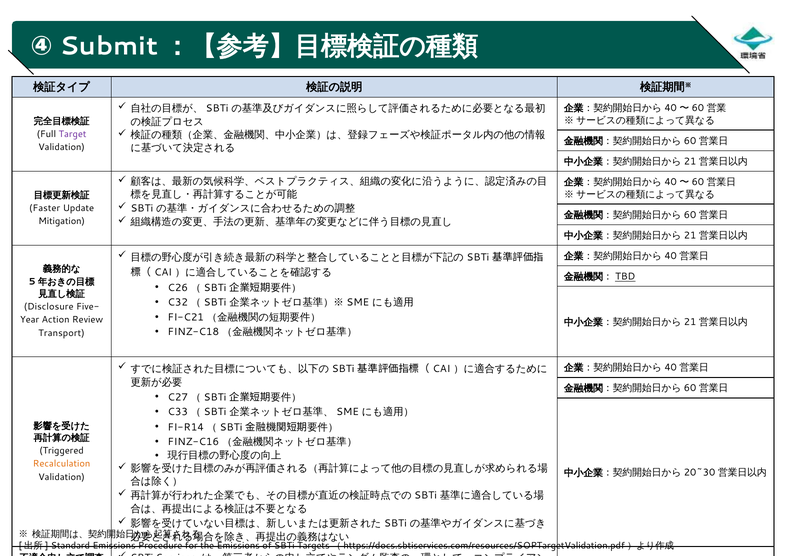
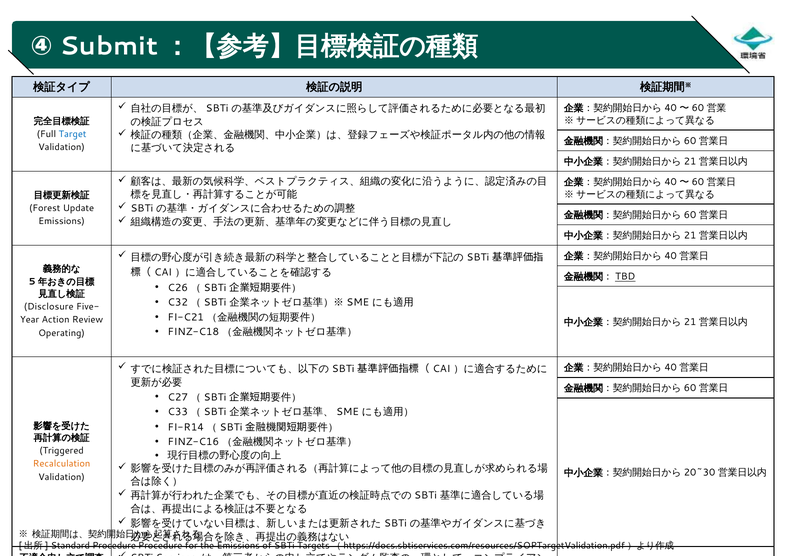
Target colour: purple -> blue
Faster: Faster -> Forest
Mitigation at (62, 221): Mitigation -> Emissions
Transport: Transport -> Operating
Standard Emissions: Emissions -> Procedure
